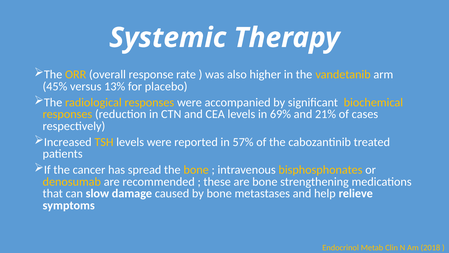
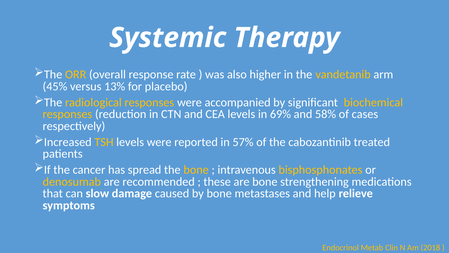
21%: 21% -> 58%
